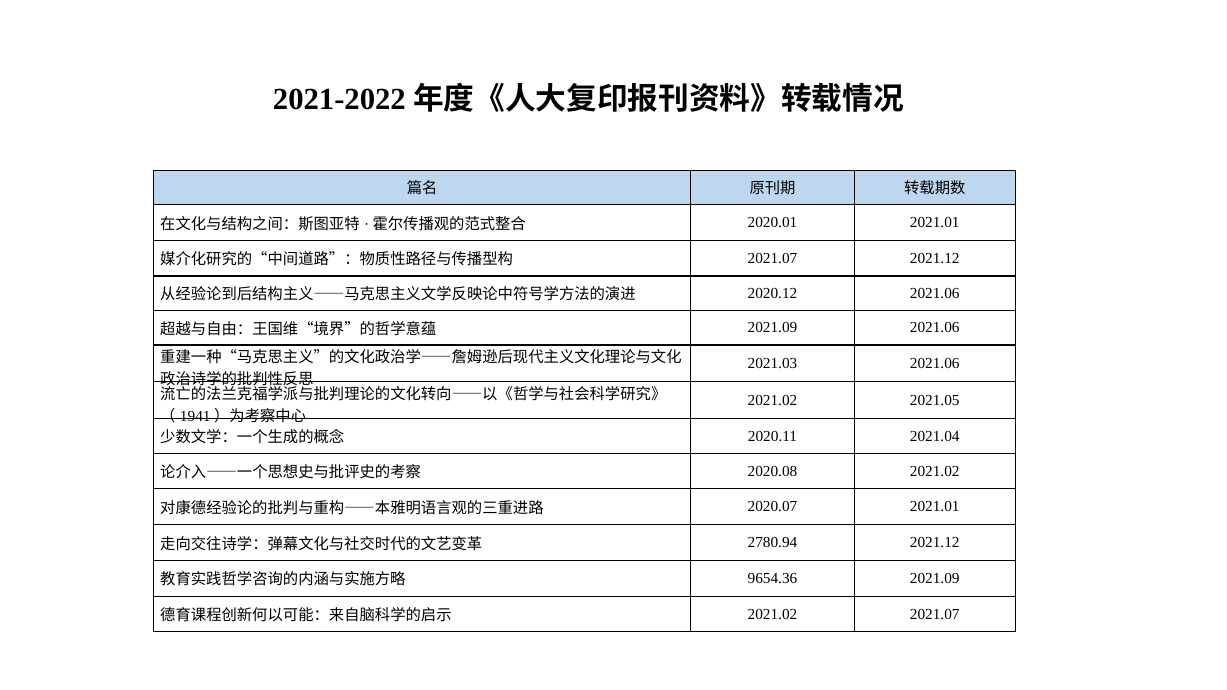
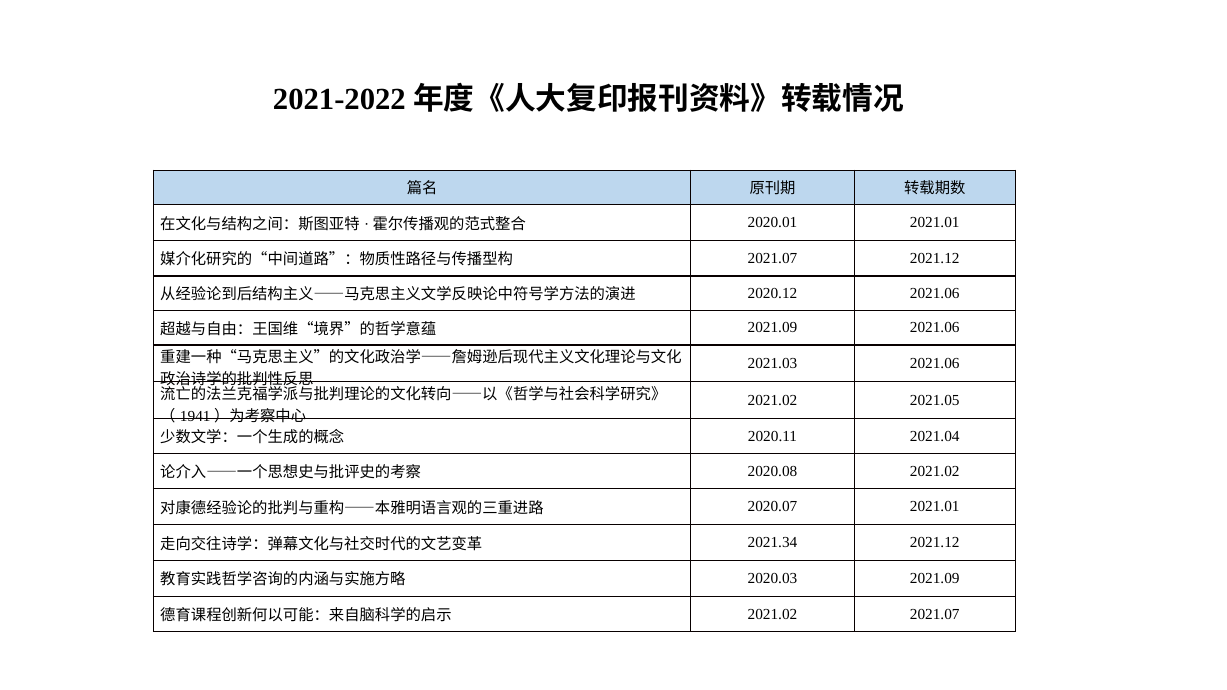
2780.94: 2780.94 -> 2021.34
9654.36: 9654.36 -> 2020.03
